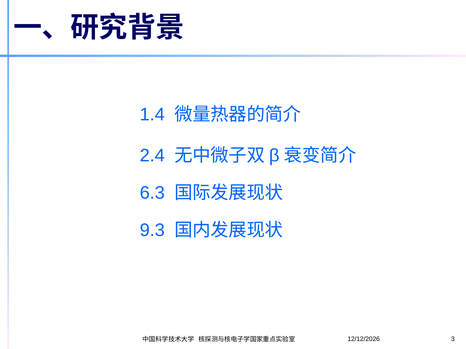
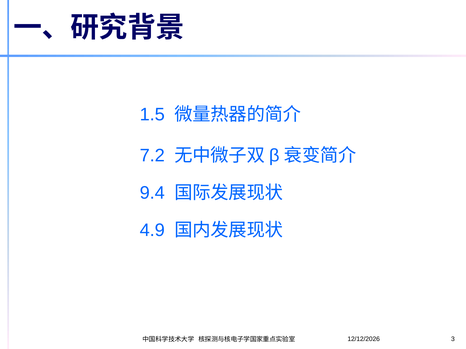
1.4: 1.4 -> 1.5
2.4: 2.4 -> 7.2
6.3: 6.3 -> 9.4
9.3: 9.3 -> 4.9
